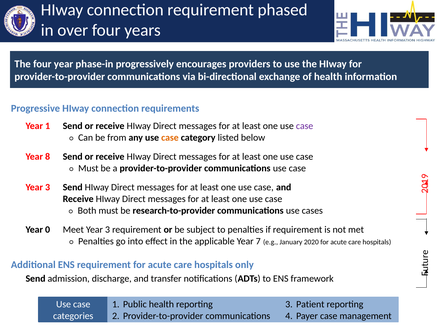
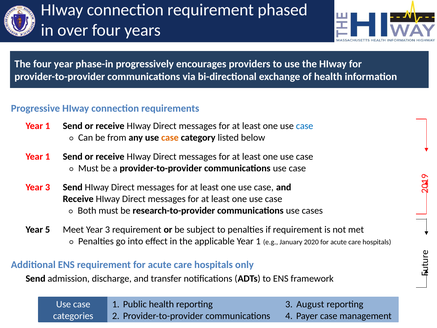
case at (305, 126) colour: purple -> blue
8 at (48, 156): 8 -> 1
Year 0: 0 -> 5
applicable Year 7: 7 -> 1
Patient: Patient -> August
